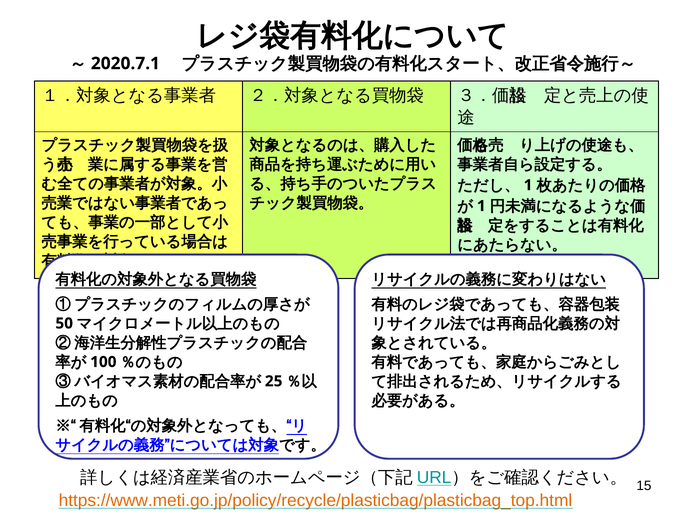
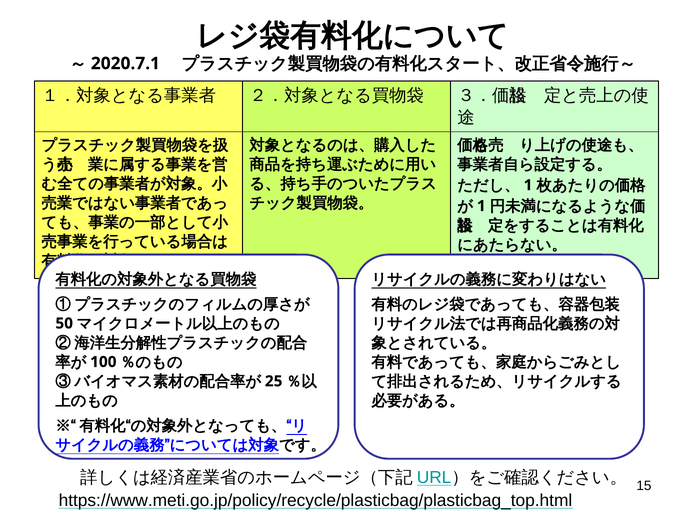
https://www.meti.go.jp/policy/recycle/plasticbag/plasticbag_top.html colour: orange -> black
